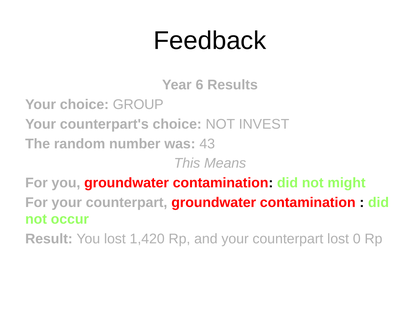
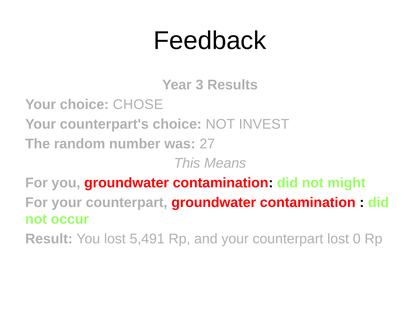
6: 6 -> 3
GROUP: GROUP -> CHOSE
43: 43 -> 27
1,420: 1,420 -> 5,491
